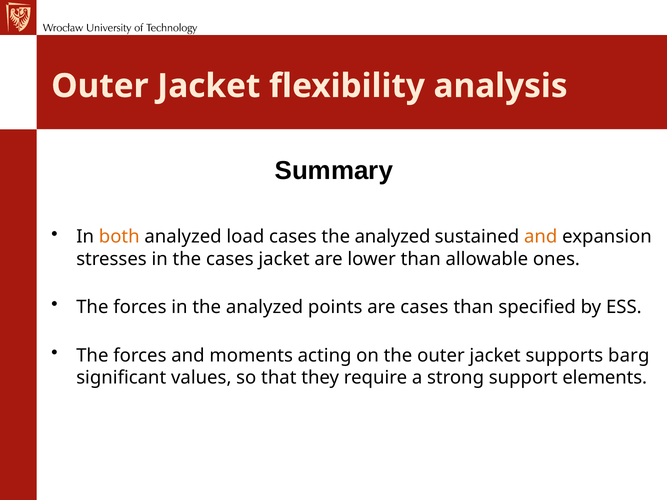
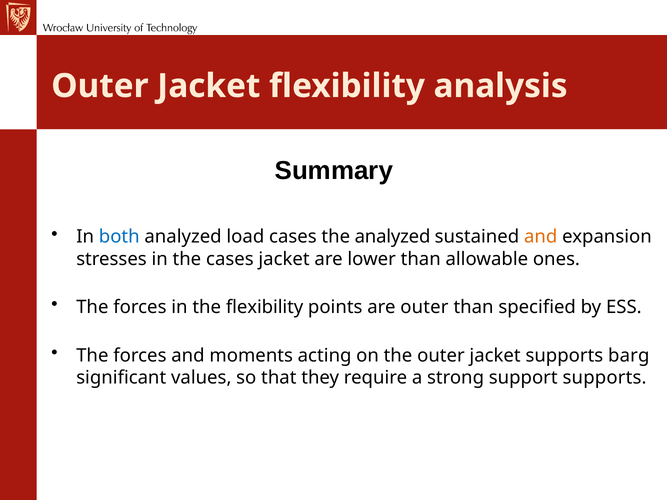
both colour: orange -> blue
in the analyzed: analyzed -> flexibility
are cases: cases -> outer
support elements: elements -> supports
